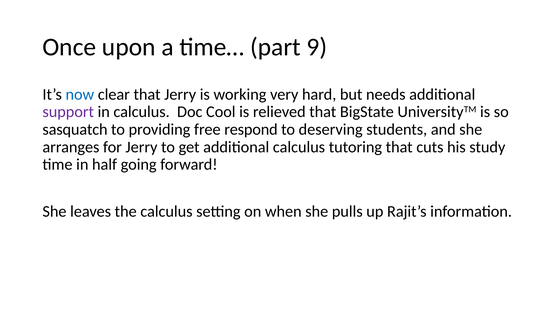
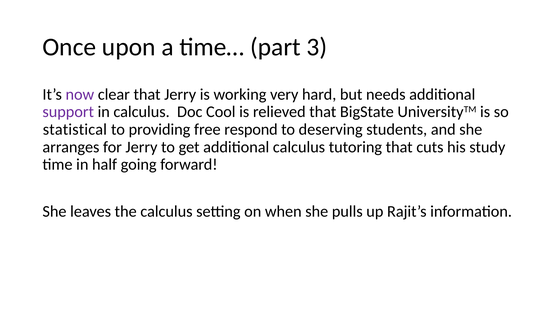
9: 9 -> 3
now colour: blue -> purple
sasquatch: sasquatch -> statistical
